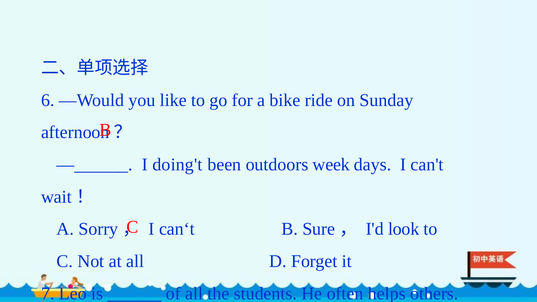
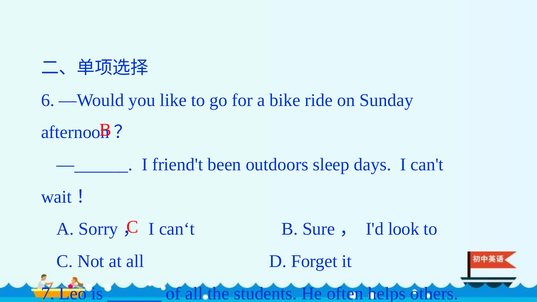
doing't: doing't -> friend't
week: week -> sleep
